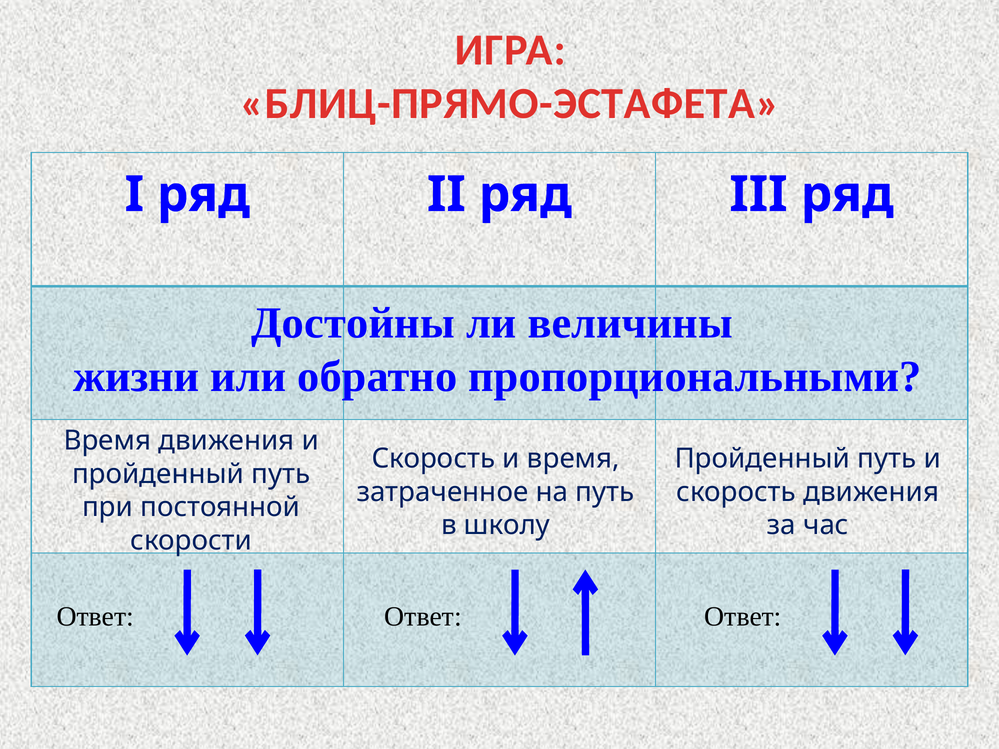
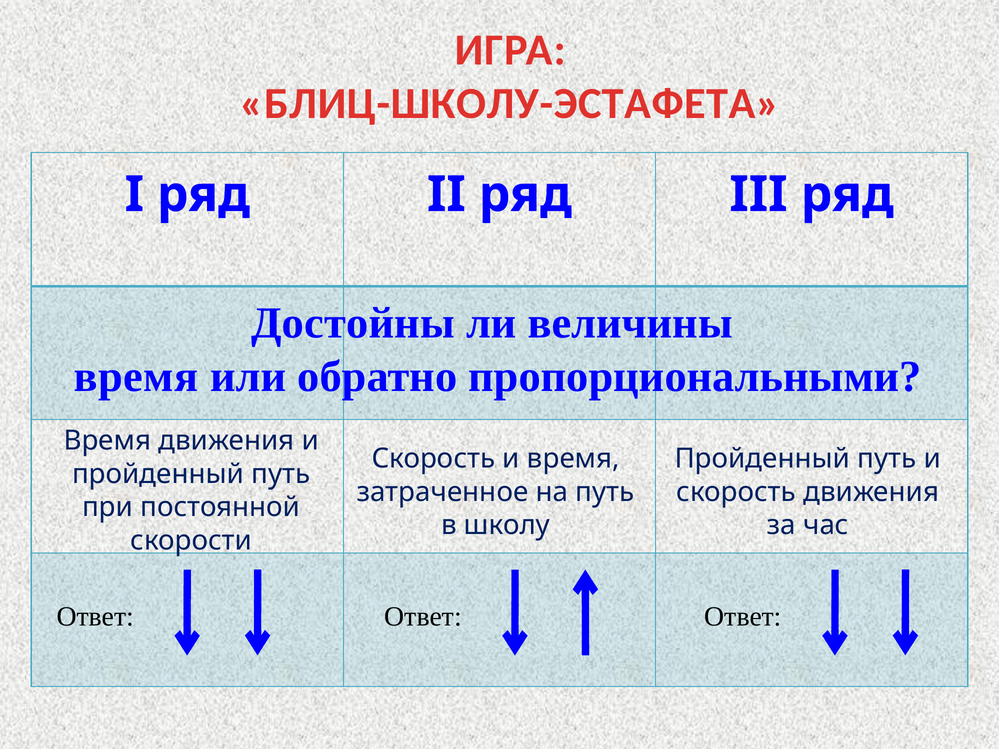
БЛИЦ-ПРЯМО-ЭСТАФЕТА: БЛИЦ-ПРЯМО-ЭСТАФЕТА -> БЛИЦ-ШКОЛУ-ЭСТАФЕТА
жизни at (136, 377): жизни -> время
